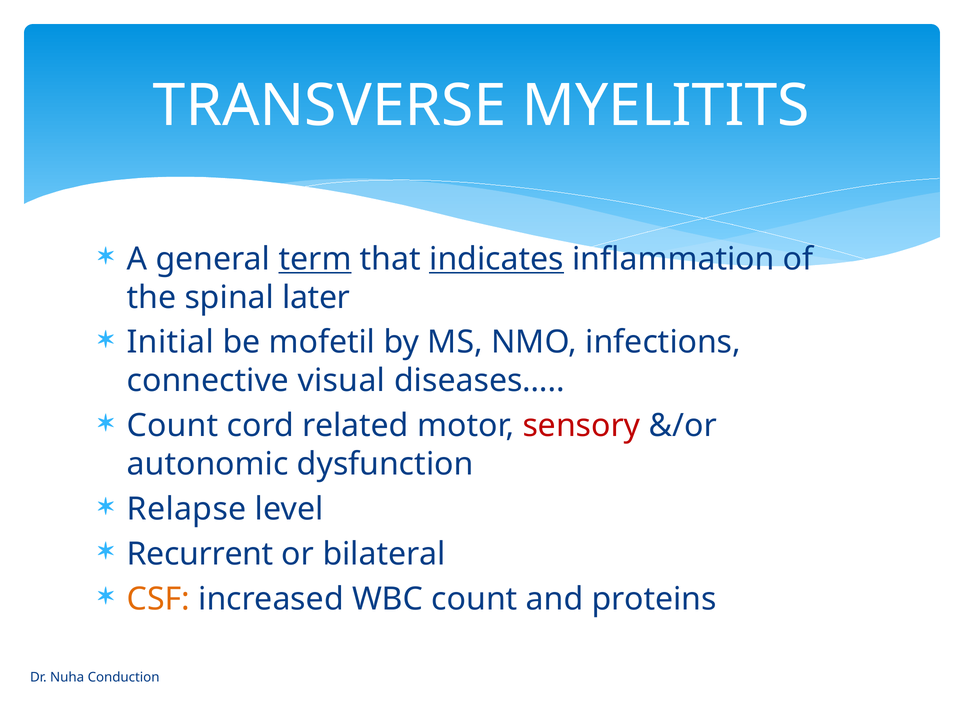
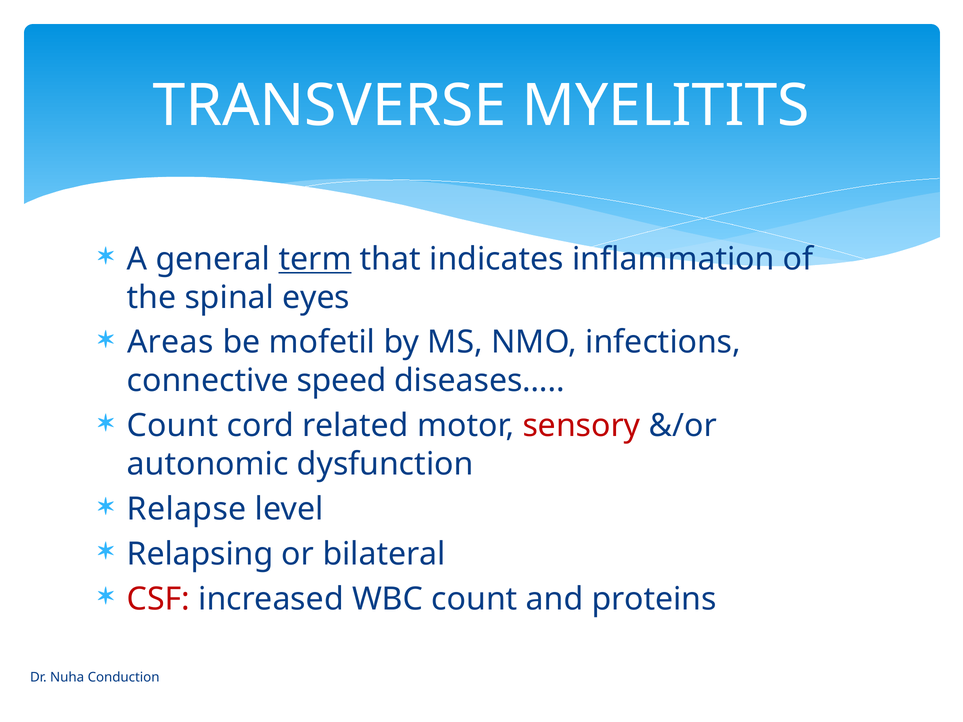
indicates underline: present -> none
later: later -> eyes
Initial: Initial -> Areas
visual: visual -> speed
Recurrent: Recurrent -> Relapsing
CSF colour: orange -> red
